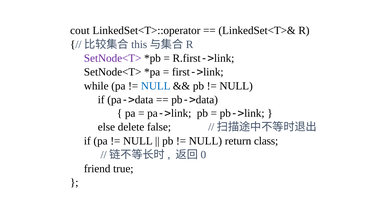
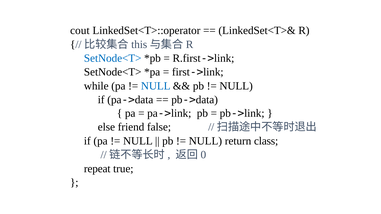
SetNode<T> at (113, 58) colour: purple -> blue
delete: delete -> friend
friend: friend -> repeat
